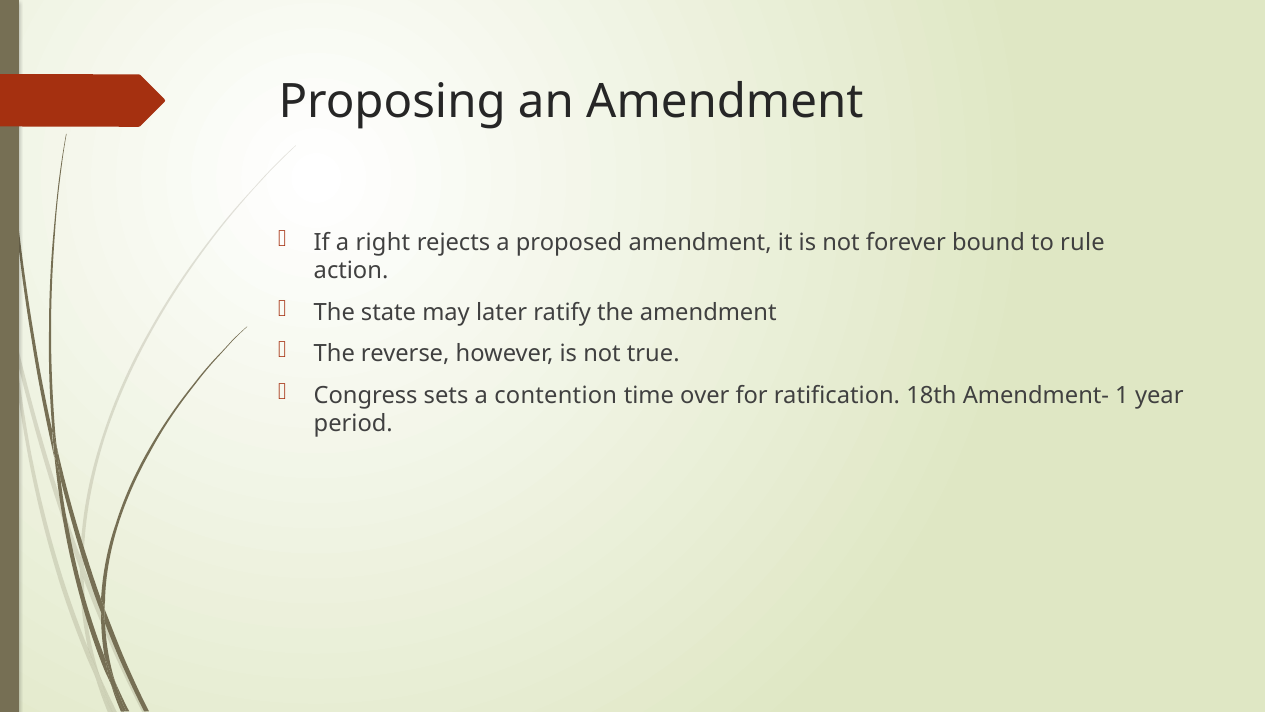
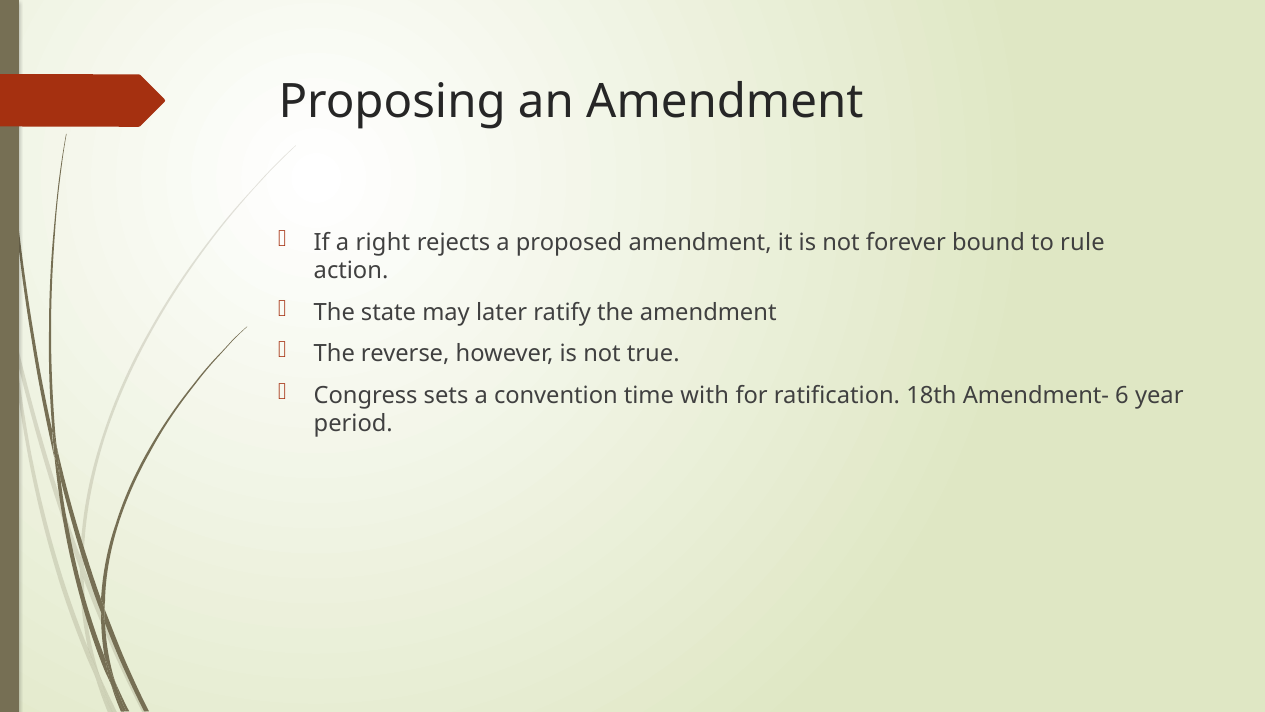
contention: contention -> convention
over: over -> with
1: 1 -> 6
